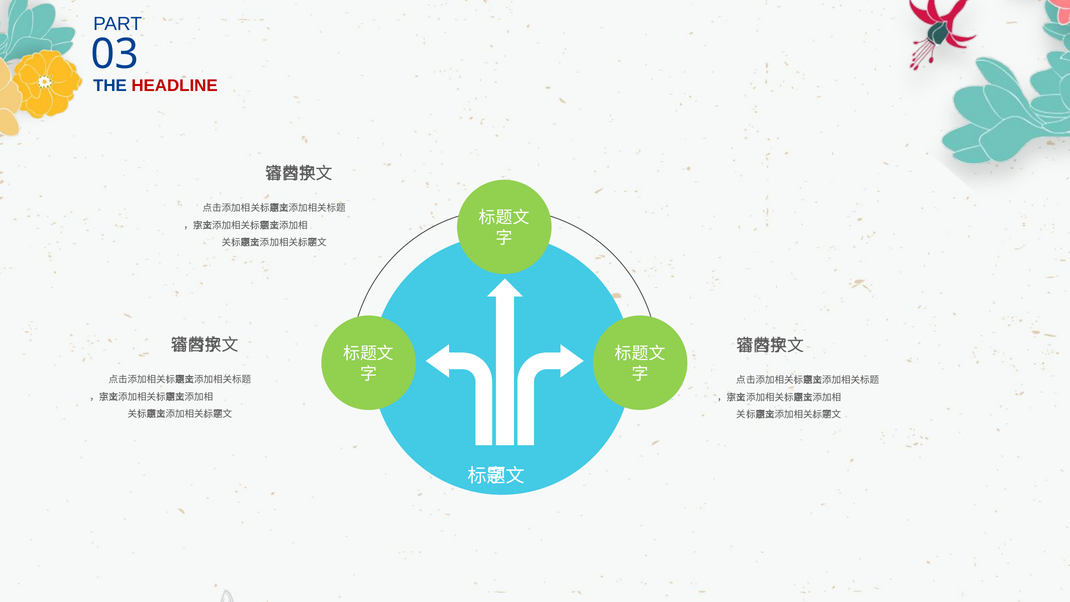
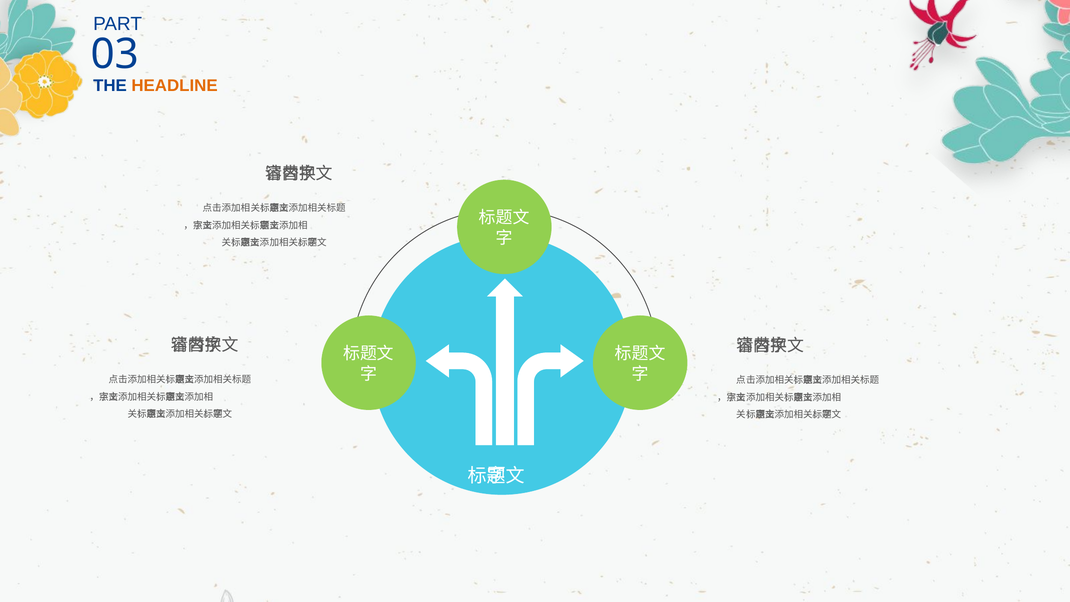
HEADLINE colour: red -> orange
